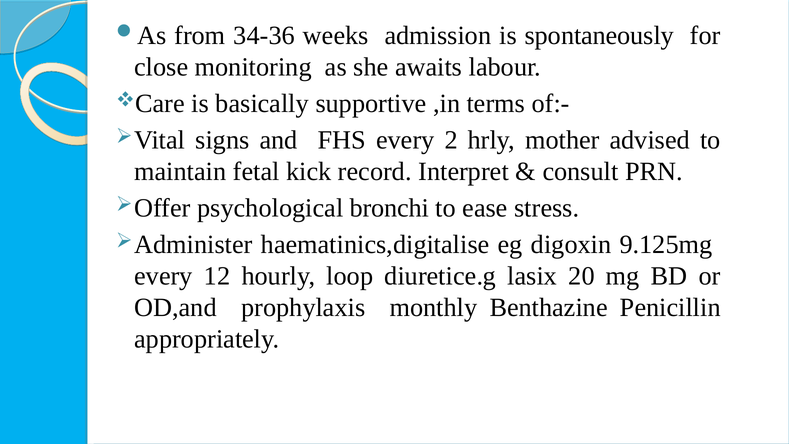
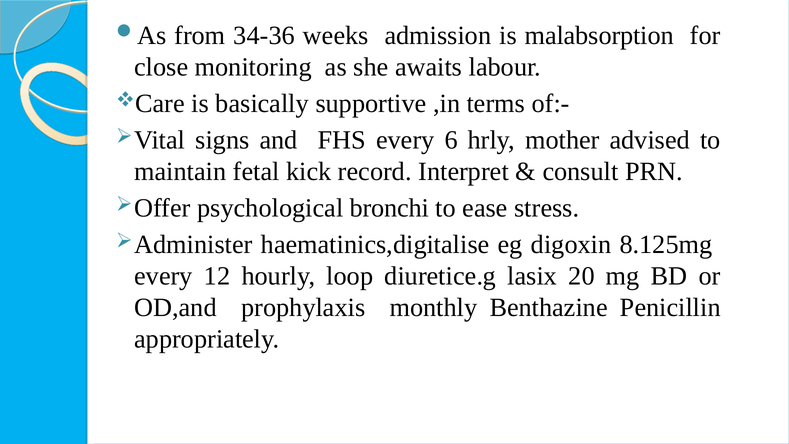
spontaneously: spontaneously -> malabsorption
2: 2 -> 6
9.125mg: 9.125mg -> 8.125mg
